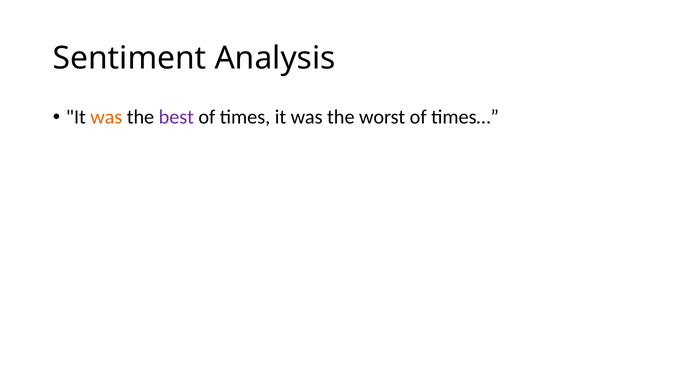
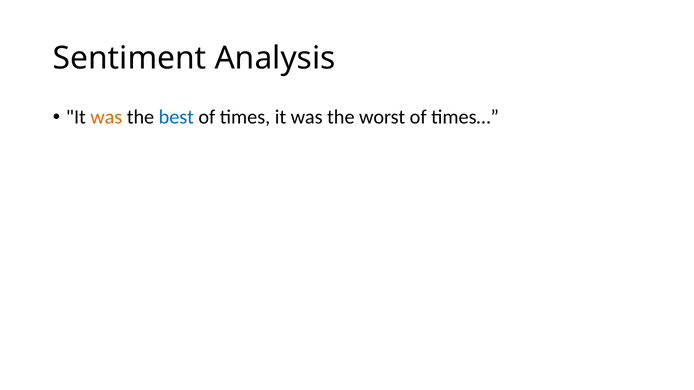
best colour: purple -> blue
